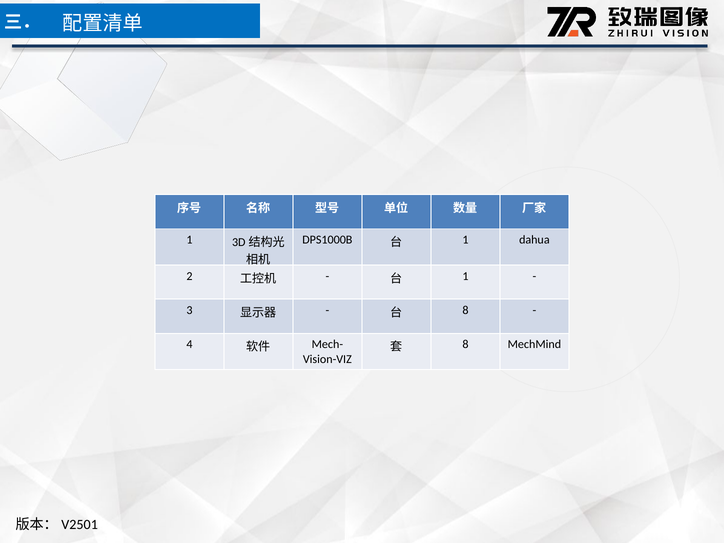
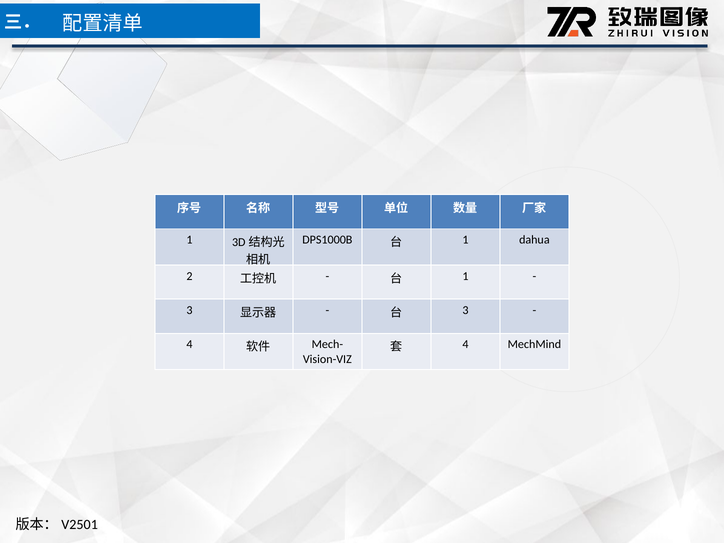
8 at (465, 310): 8 -> 3
8 at (465, 344): 8 -> 4
